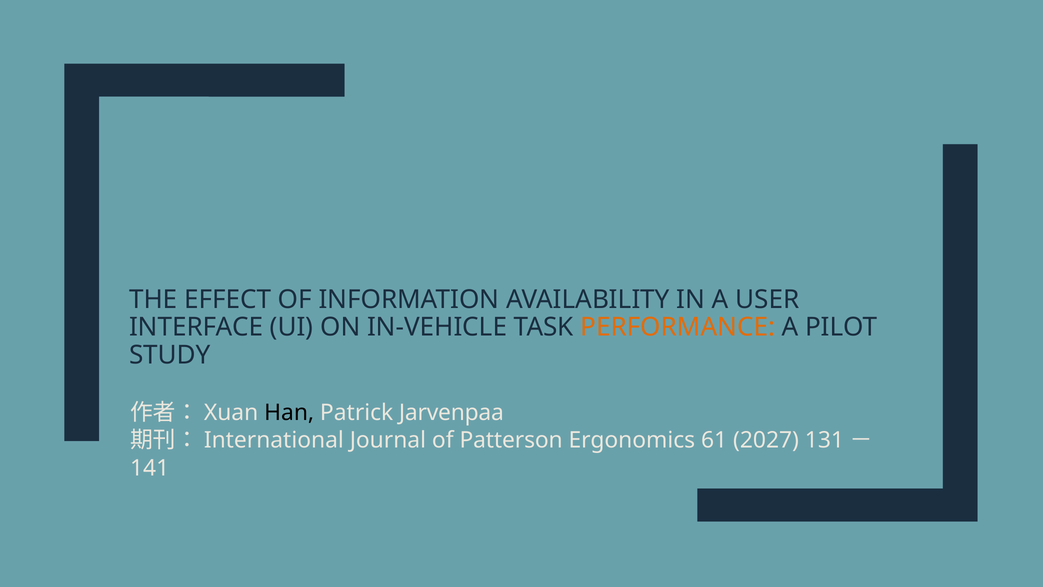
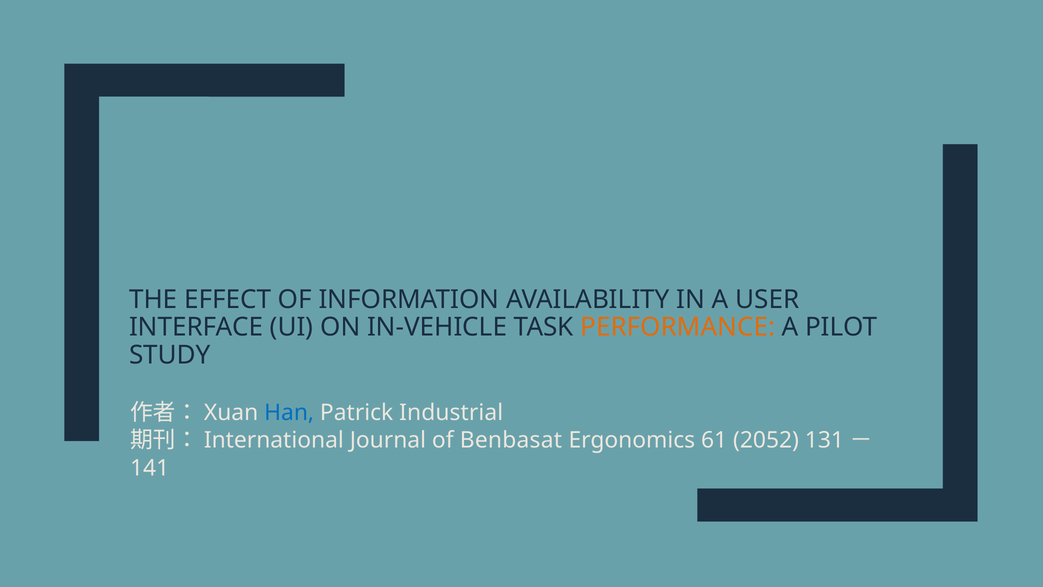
Han colour: black -> blue
Jarvenpaa: Jarvenpaa -> Industrial
Patterson: Patterson -> Benbasat
2027: 2027 -> 2052
